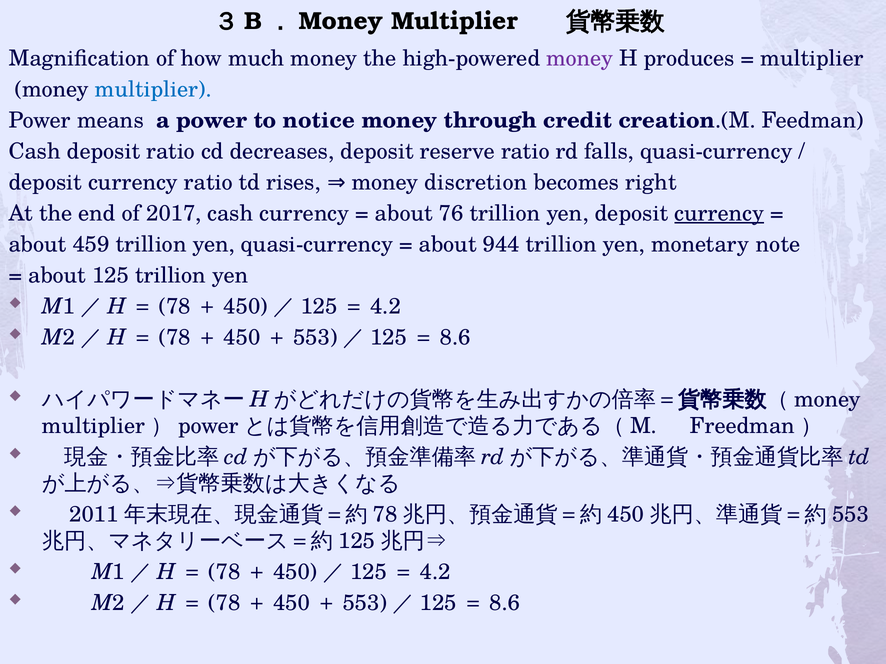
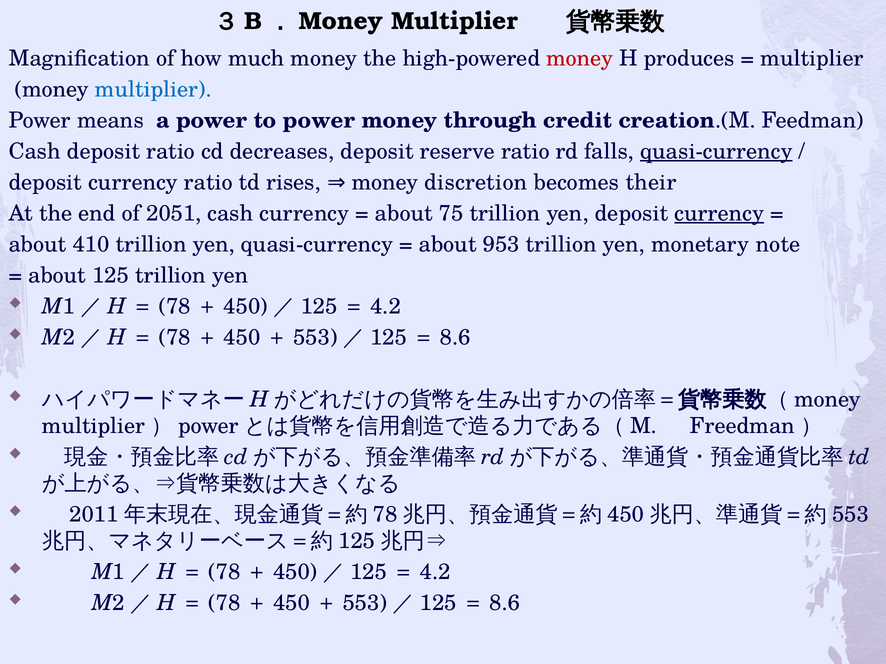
money at (580, 58) colour: purple -> red
to notice: notice -> power
quasi-currency at (716, 151) underline: none -> present
right: right -> their
2017: 2017 -> 2051
76: 76 -> 75
459: 459 -> 410
944: 944 -> 953
